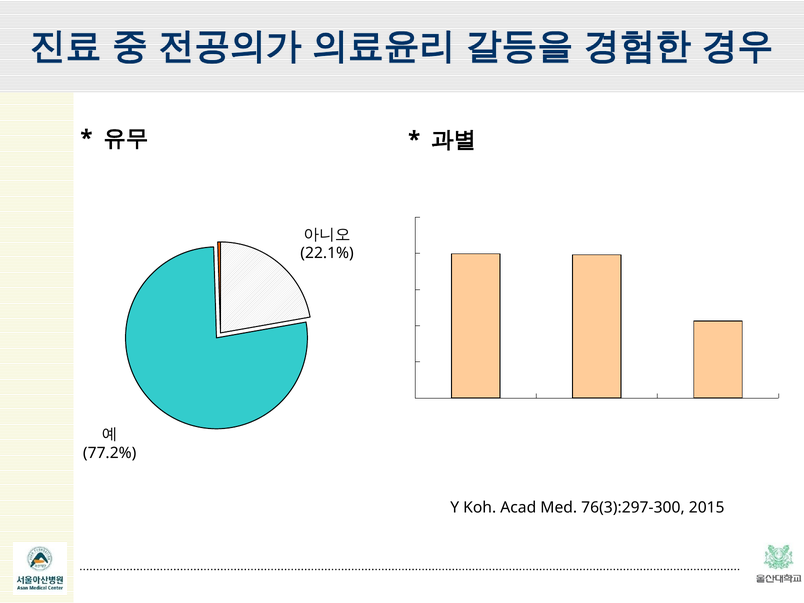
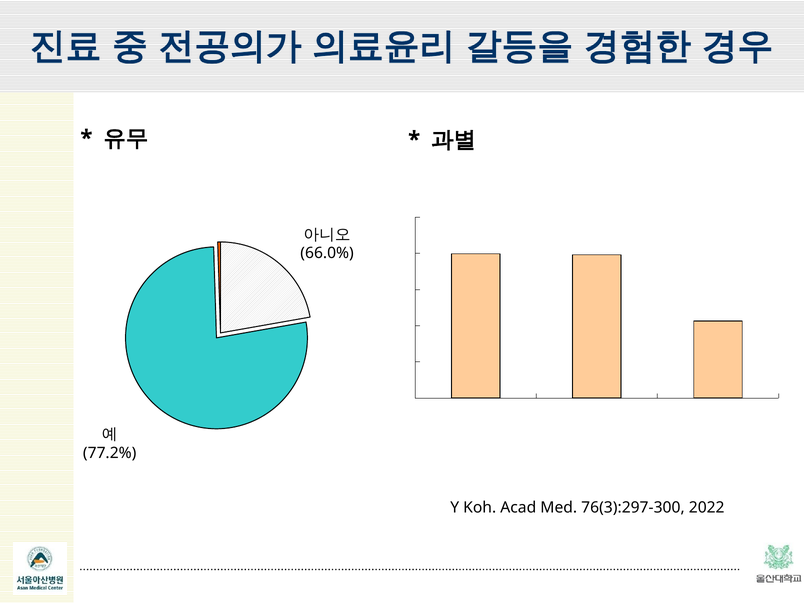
22.1%: 22.1% -> 66.0%
2015: 2015 -> 2022
